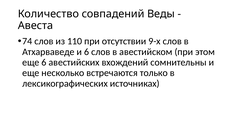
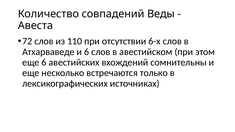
74: 74 -> 72
9-х: 9-х -> 6-х
